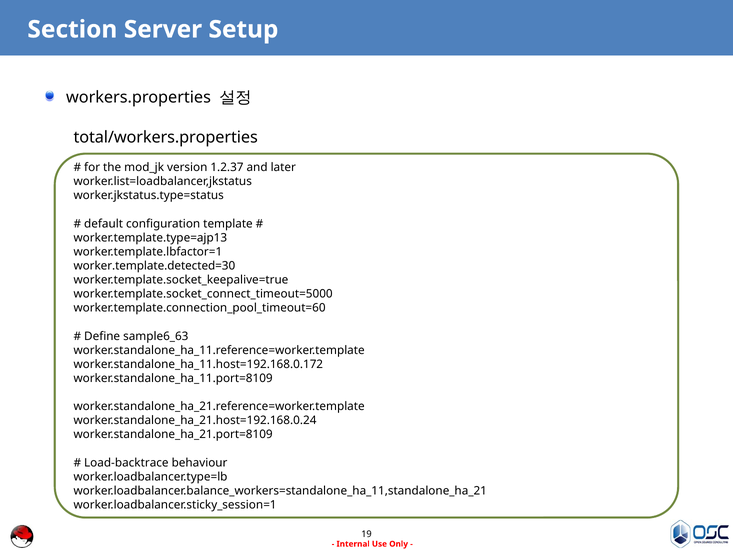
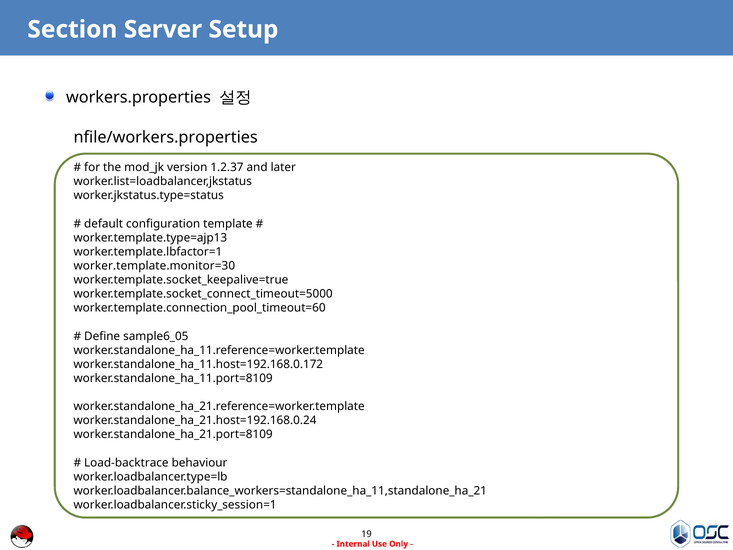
total/workers.properties: total/workers.properties -> nfile/workers.properties
worker.template.detected=30: worker.template.detected=30 -> worker.template.monitor=30
sample6_63: sample6_63 -> sample6_05
